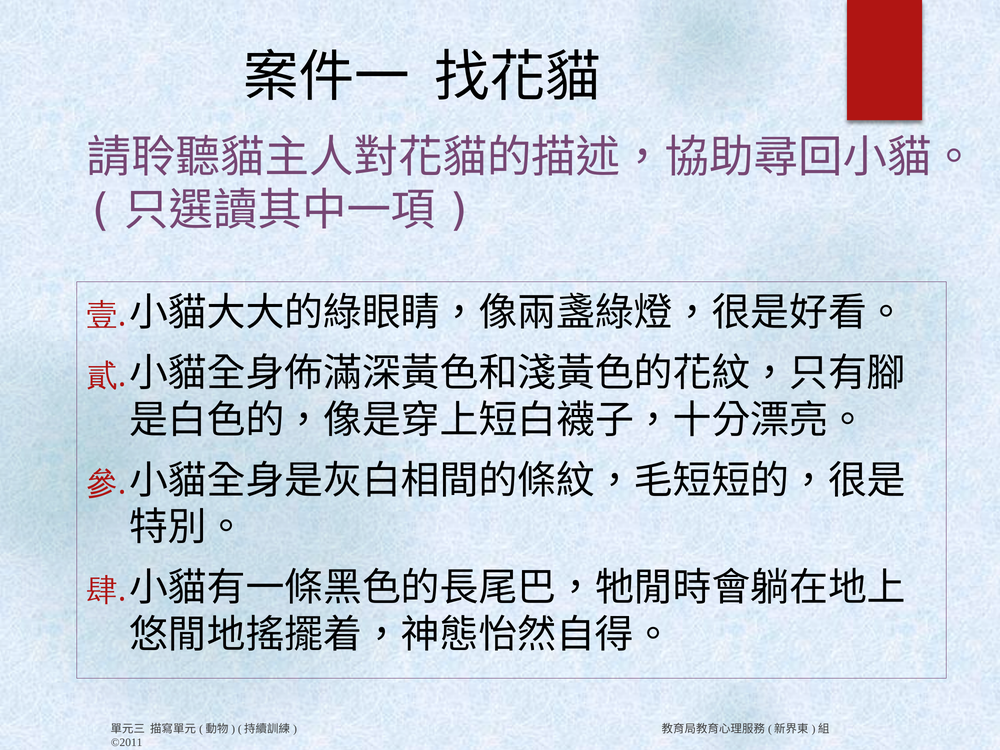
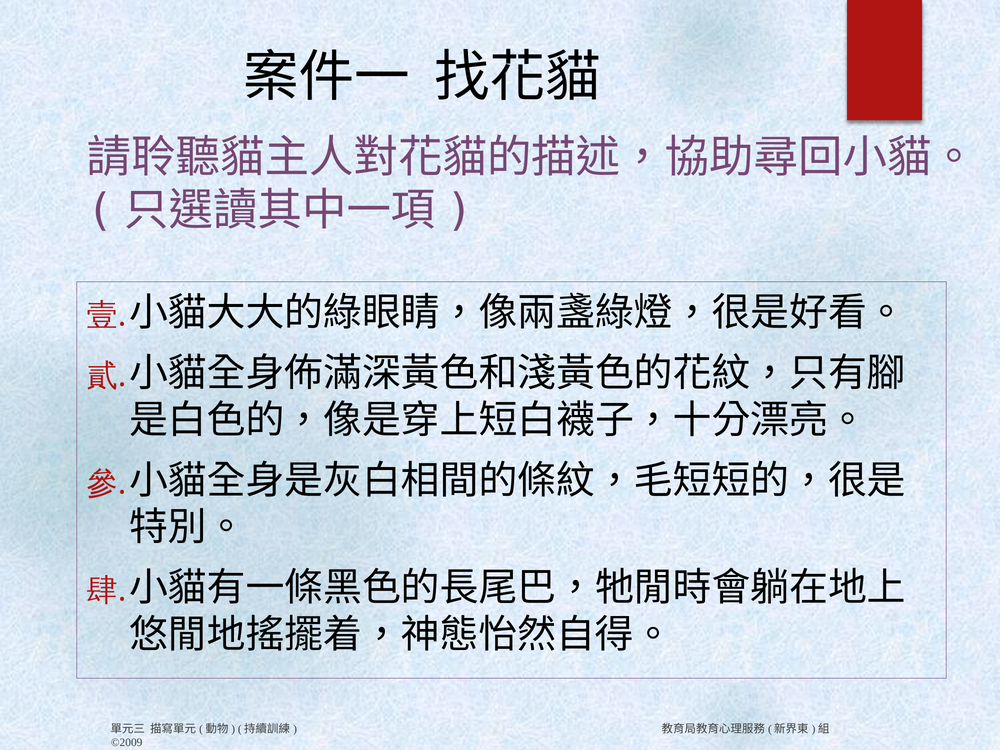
©2011: ©2011 -> ©2009
